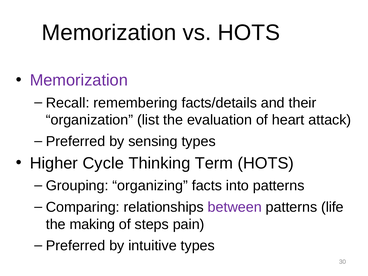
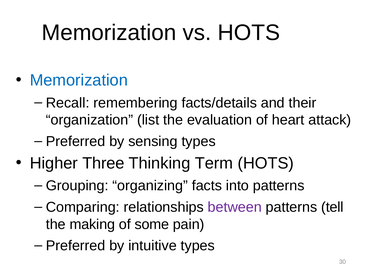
Memorization at (79, 80) colour: purple -> blue
Cycle: Cycle -> Three
life: life -> tell
steps: steps -> some
